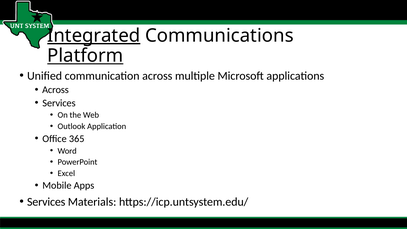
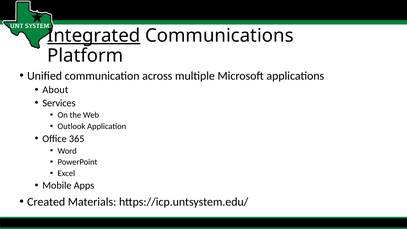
Platform underline: present -> none
Across at (55, 90): Across -> About
Services at (46, 202): Services -> Created
